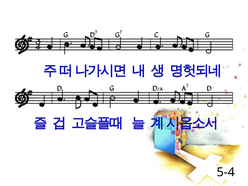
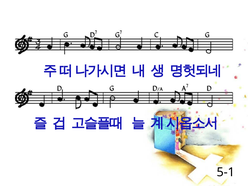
5-4: 5-4 -> 5-1
